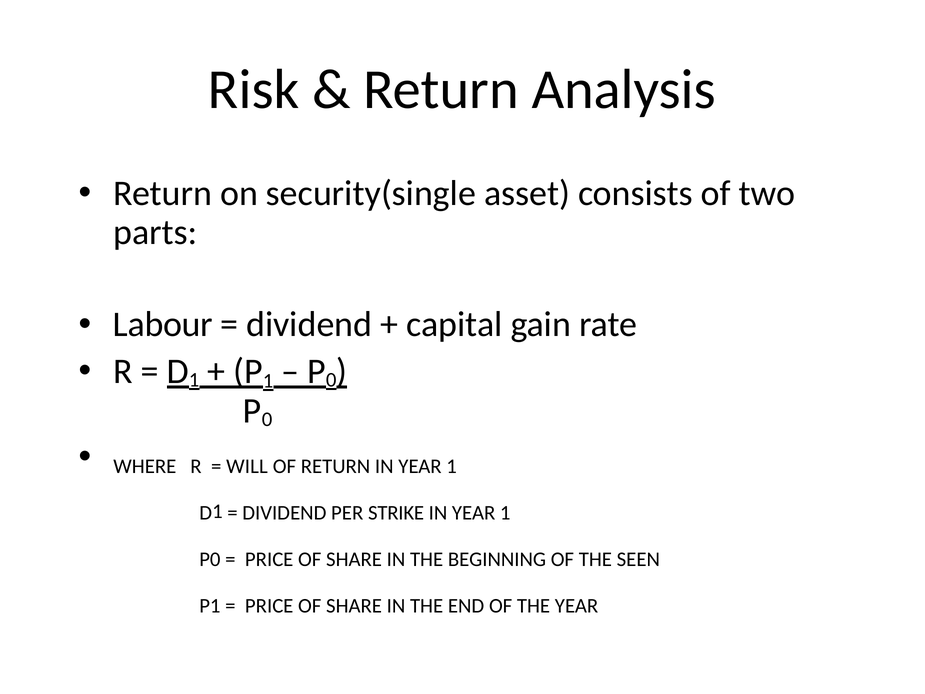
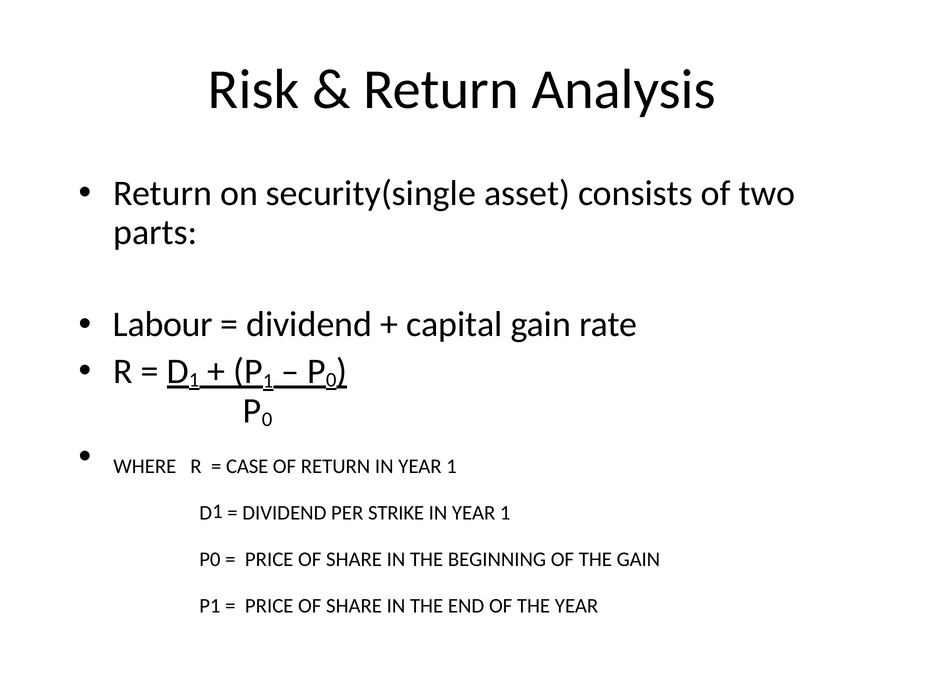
WILL: WILL -> CASE
THE SEEN: SEEN -> GAIN
